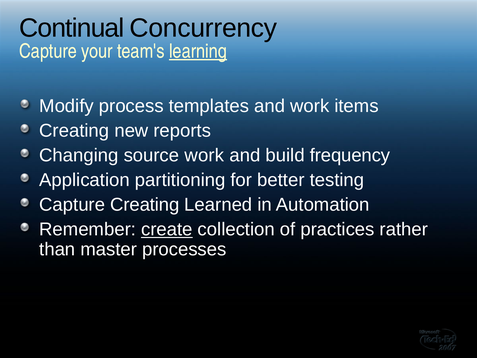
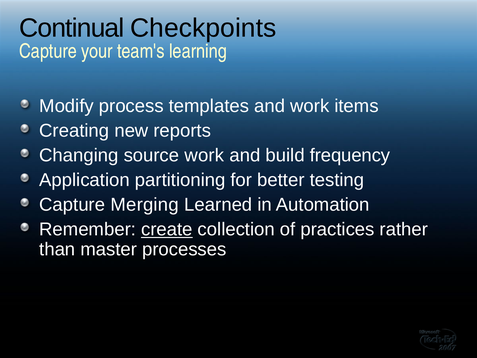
Concurrency: Concurrency -> Checkpoints
learning underline: present -> none
Capture Creating: Creating -> Merging
